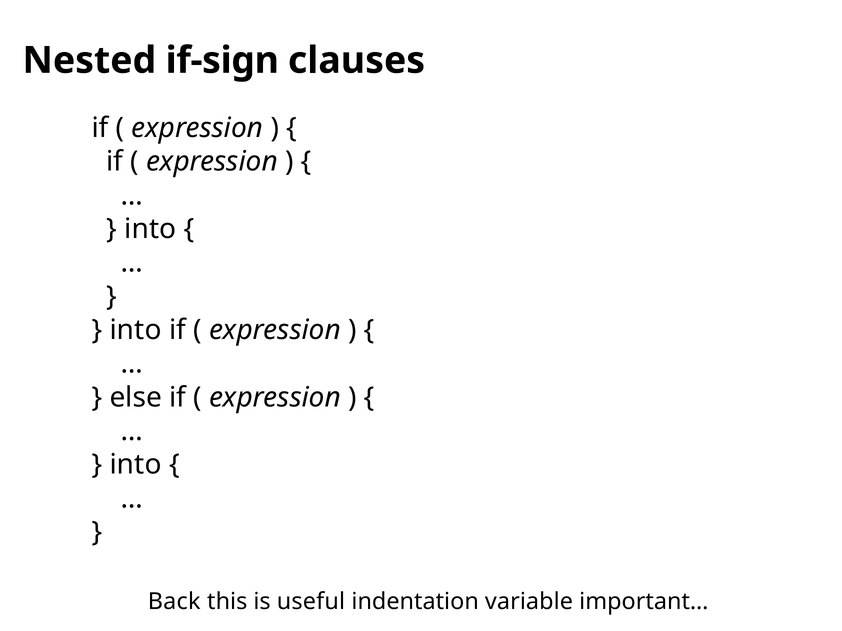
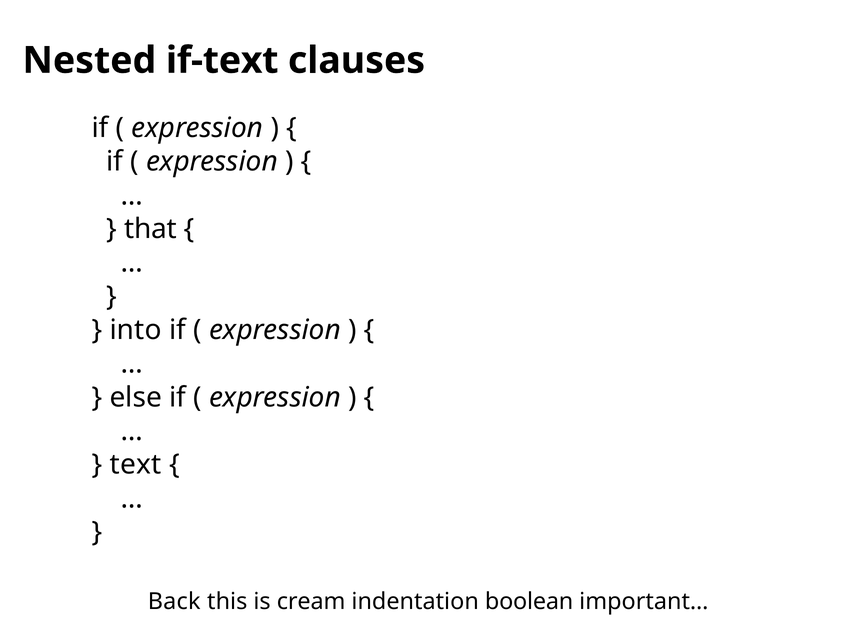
if-sign: if-sign -> if-text
into at (150, 229): into -> that
into at (136, 465): into -> text
useful: useful -> cream
variable: variable -> boolean
